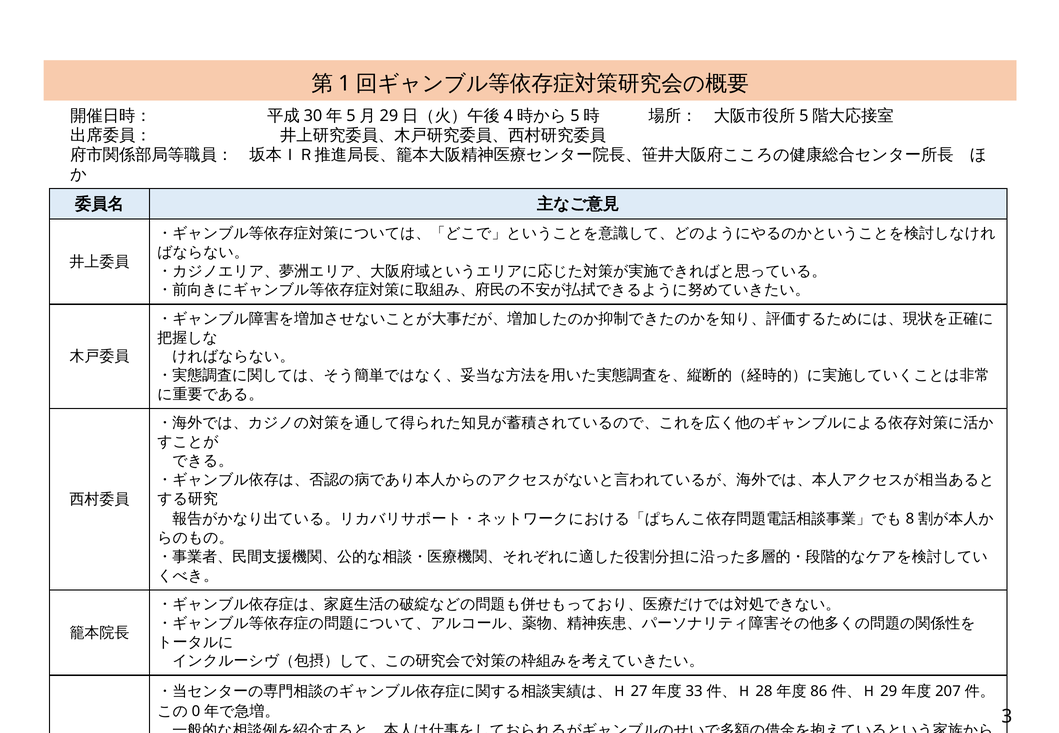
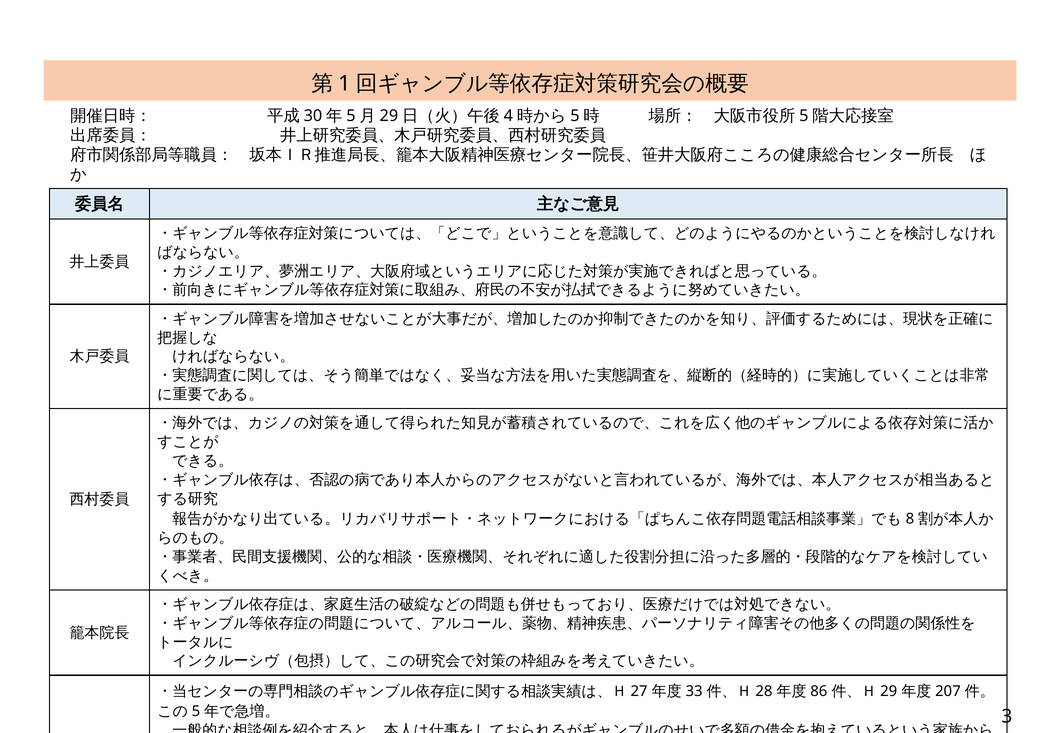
0: 0 -> 5
